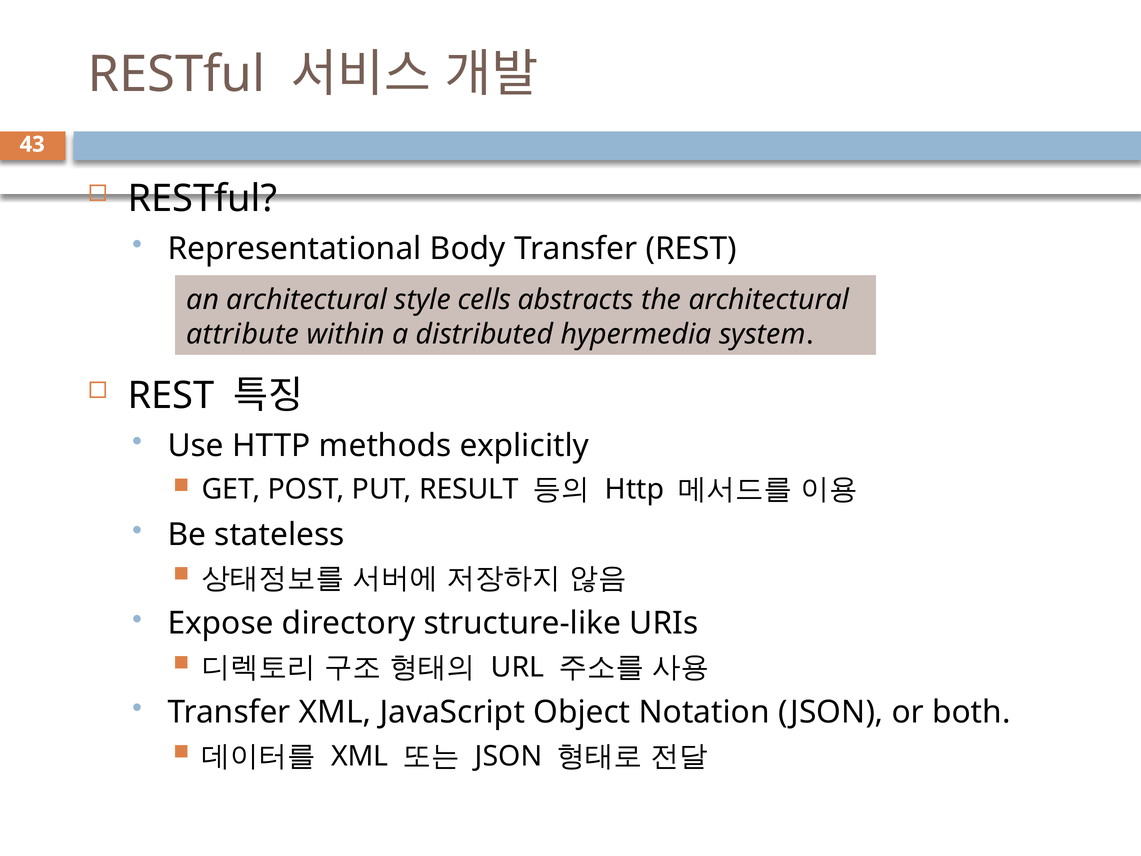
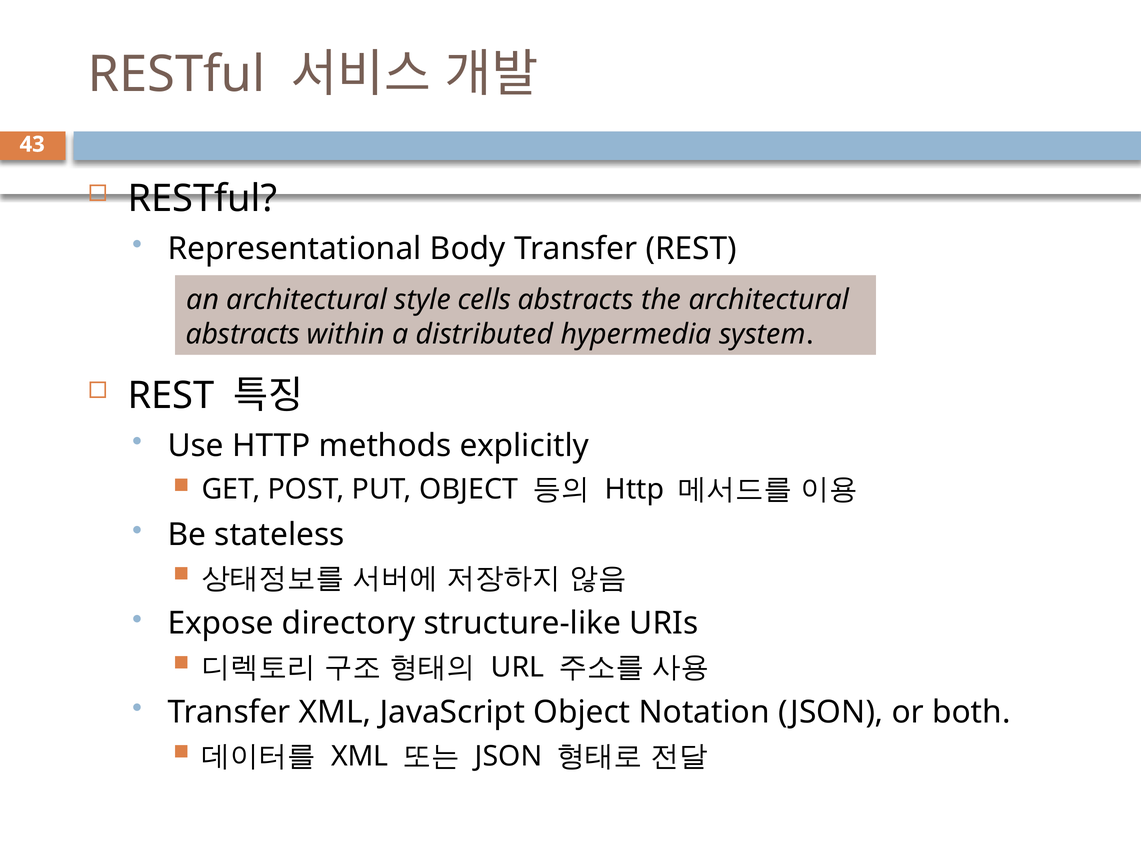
attribute at (243, 334): attribute -> abstracts
PUT RESULT: RESULT -> OBJECT
